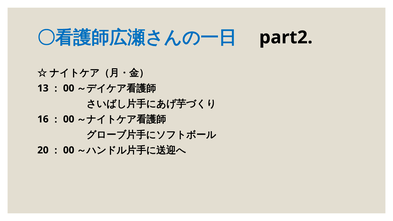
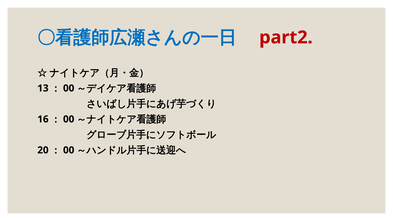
part2 colour: black -> red
